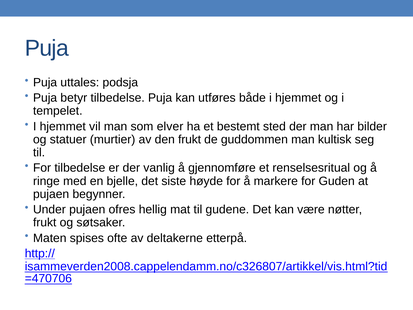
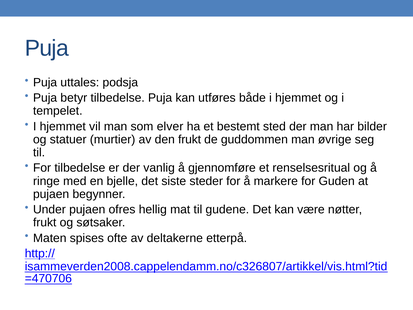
kultisk: kultisk -> øvrige
høyde: høyde -> steder
